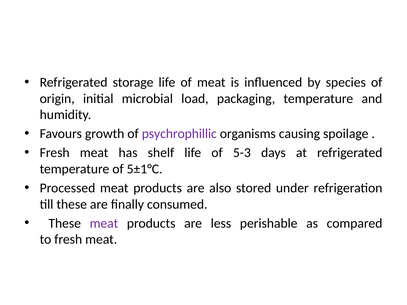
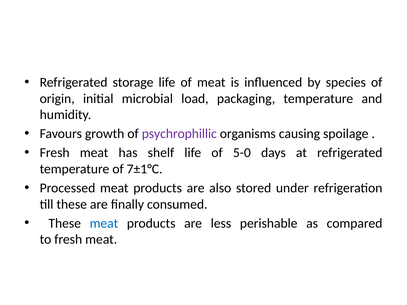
5-3: 5-3 -> 5-0
5±1°C: 5±1°C -> 7±1°C
meat at (104, 223) colour: purple -> blue
